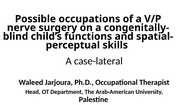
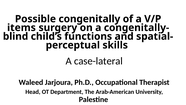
occupations: occupations -> congenitally
nerve: nerve -> items
